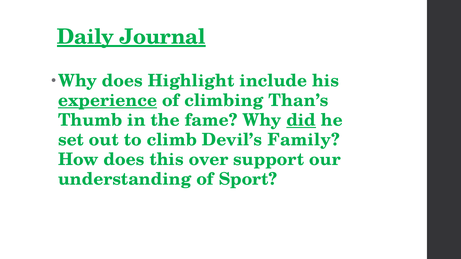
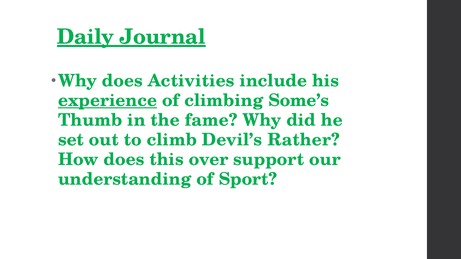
Highlight: Highlight -> Activities
Than’s: Than’s -> Some’s
did underline: present -> none
Family: Family -> Rather
